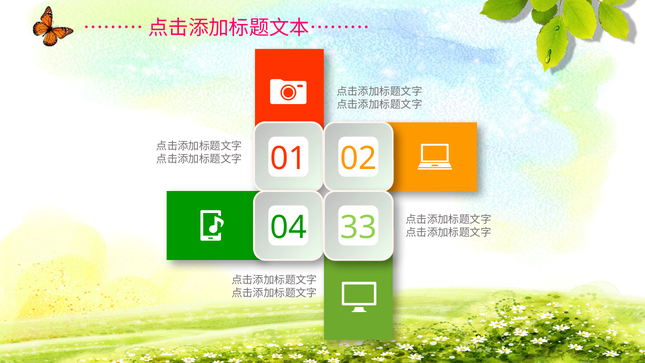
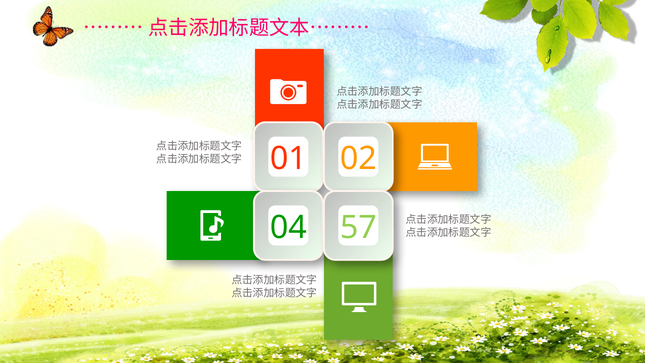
33: 33 -> 57
